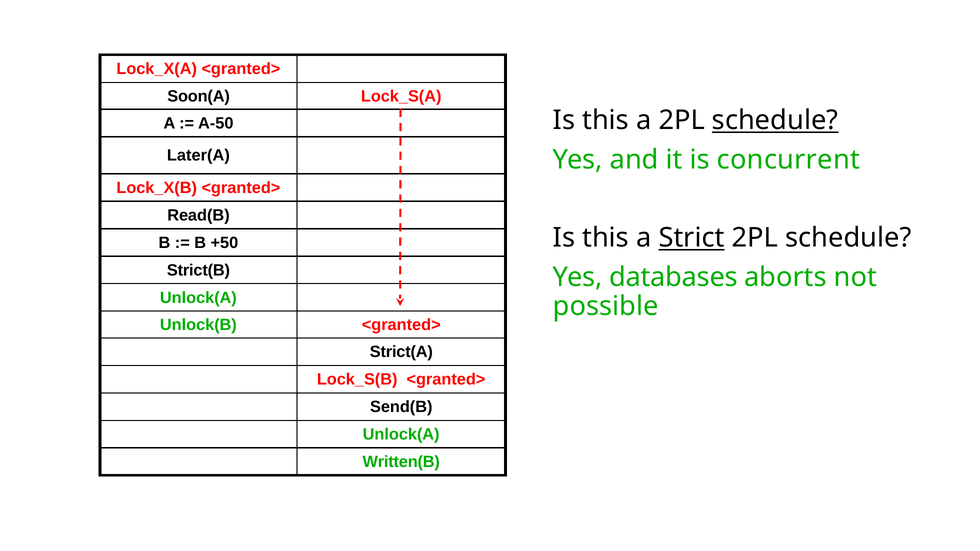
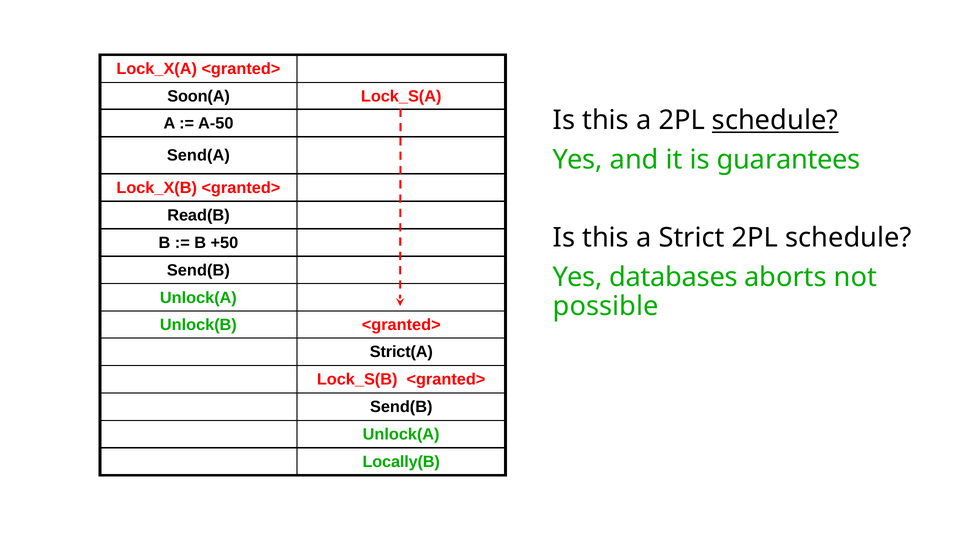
Later(A: Later(A -> Send(A
concurrent: concurrent -> guarantees
Strict underline: present -> none
Strict(B at (198, 270): Strict(B -> Send(B
Written(B: Written(B -> Locally(B
